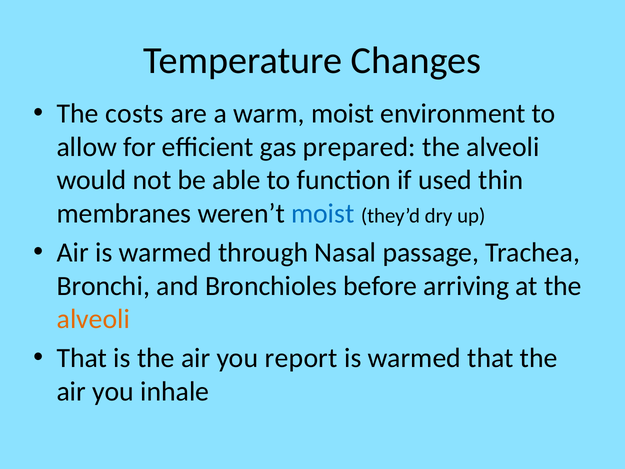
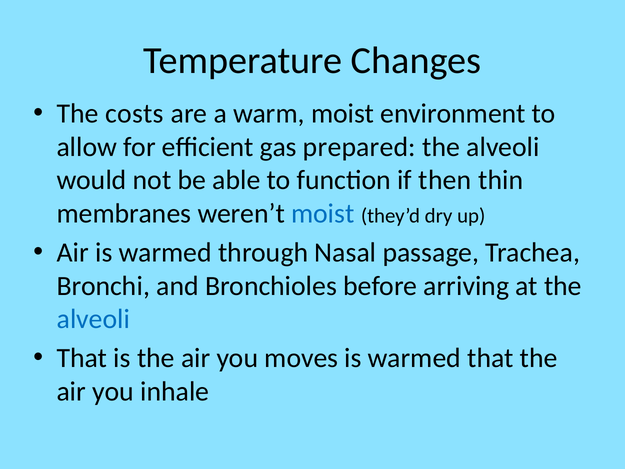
used: used -> then
alveoli at (93, 319) colour: orange -> blue
report: report -> moves
